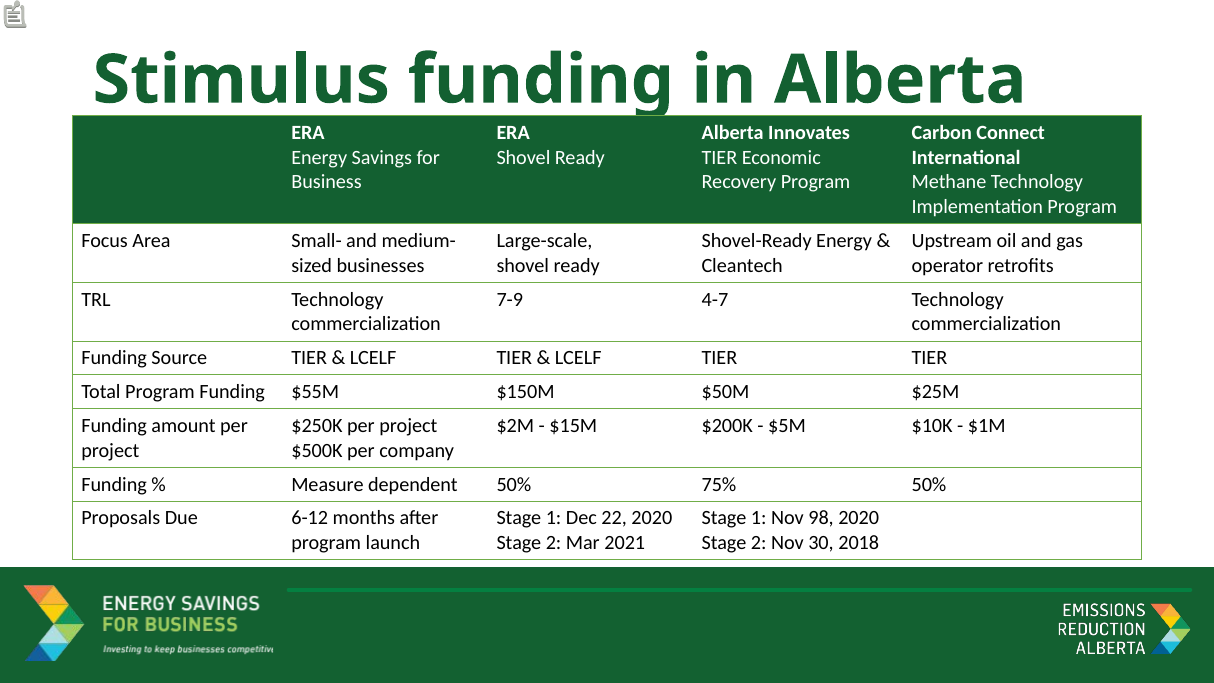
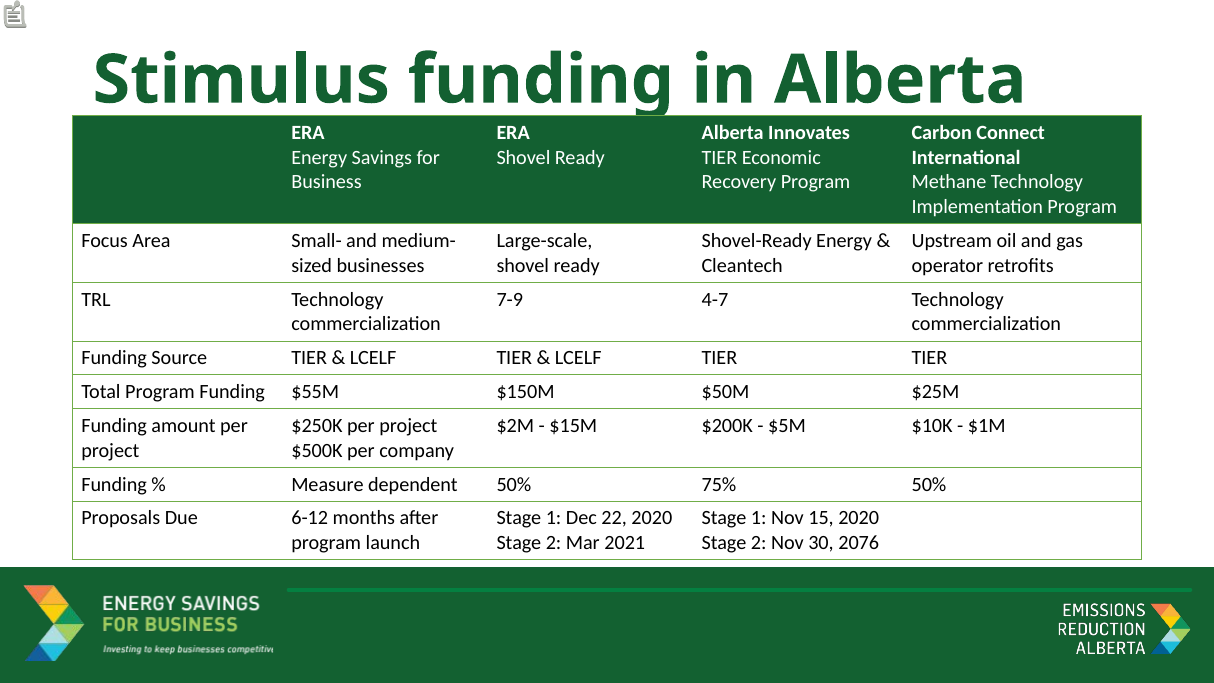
98: 98 -> 15
2018: 2018 -> 2076
